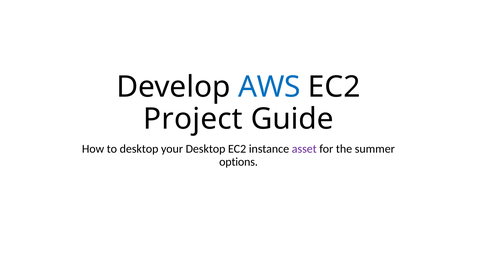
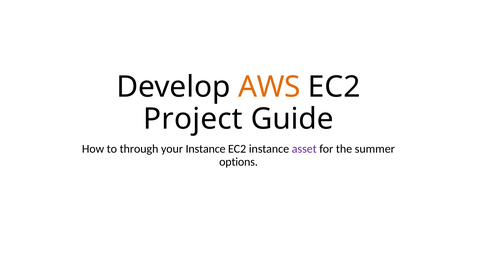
AWS colour: blue -> orange
to desktop: desktop -> through
your Desktop: Desktop -> Instance
